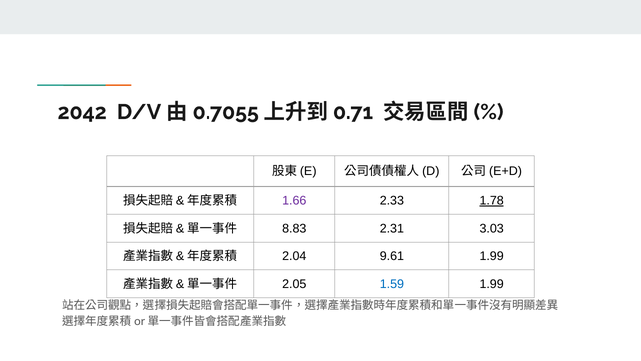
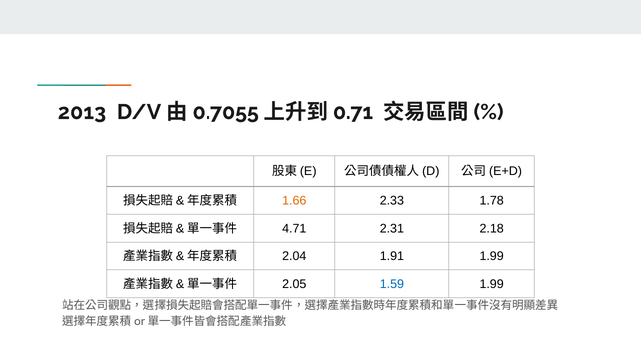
2042: 2042 -> 2013
1.66 colour: purple -> orange
1.78 underline: present -> none
8.83: 8.83 -> 4.71
3.03: 3.03 -> 2.18
9.61: 9.61 -> 1.91
